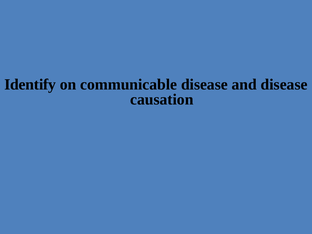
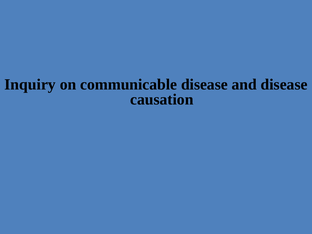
Identify: Identify -> Inquiry
